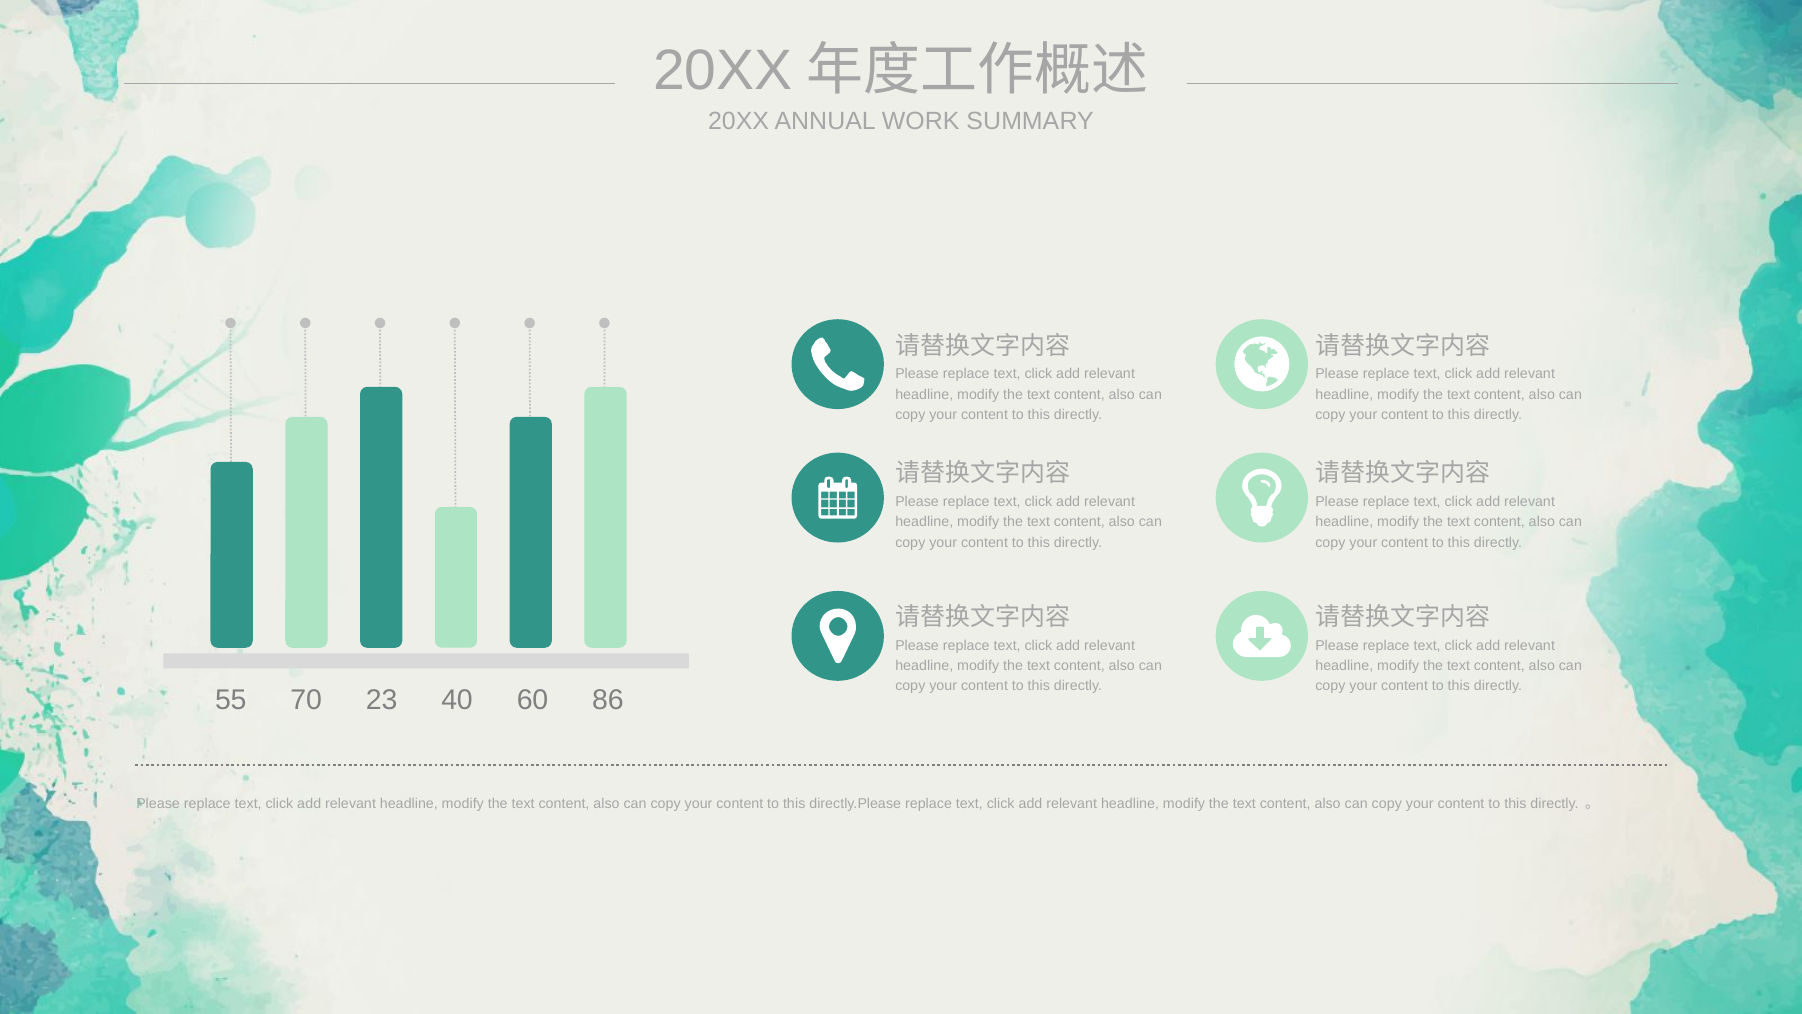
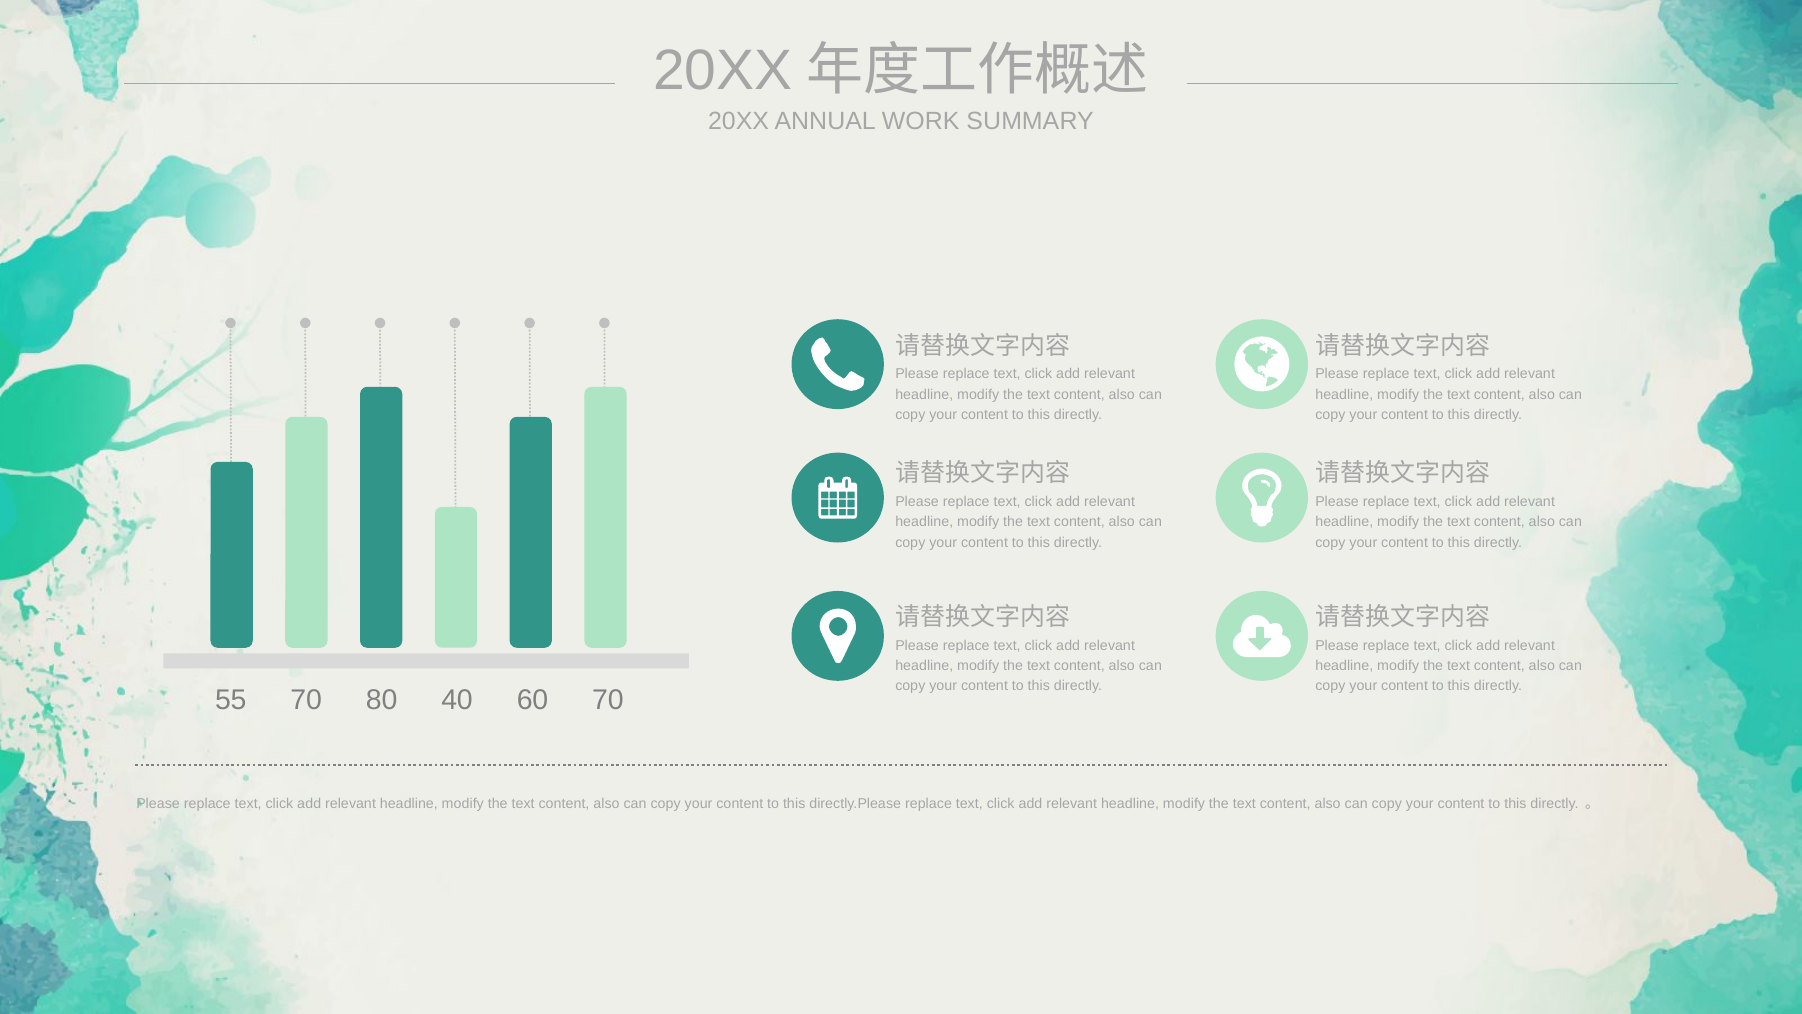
23: 23 -> 80
60 86: 86 -> 70
